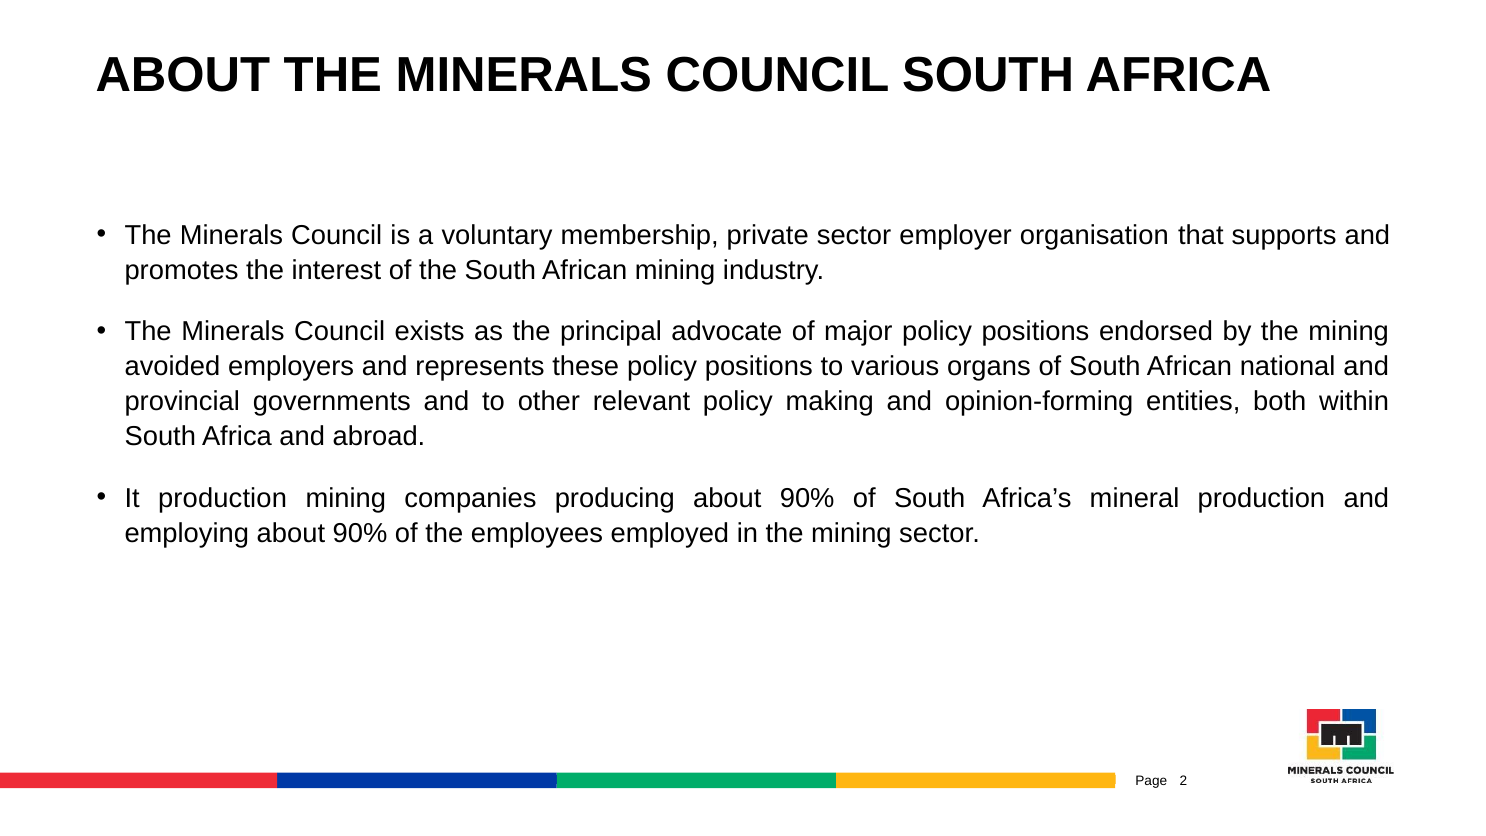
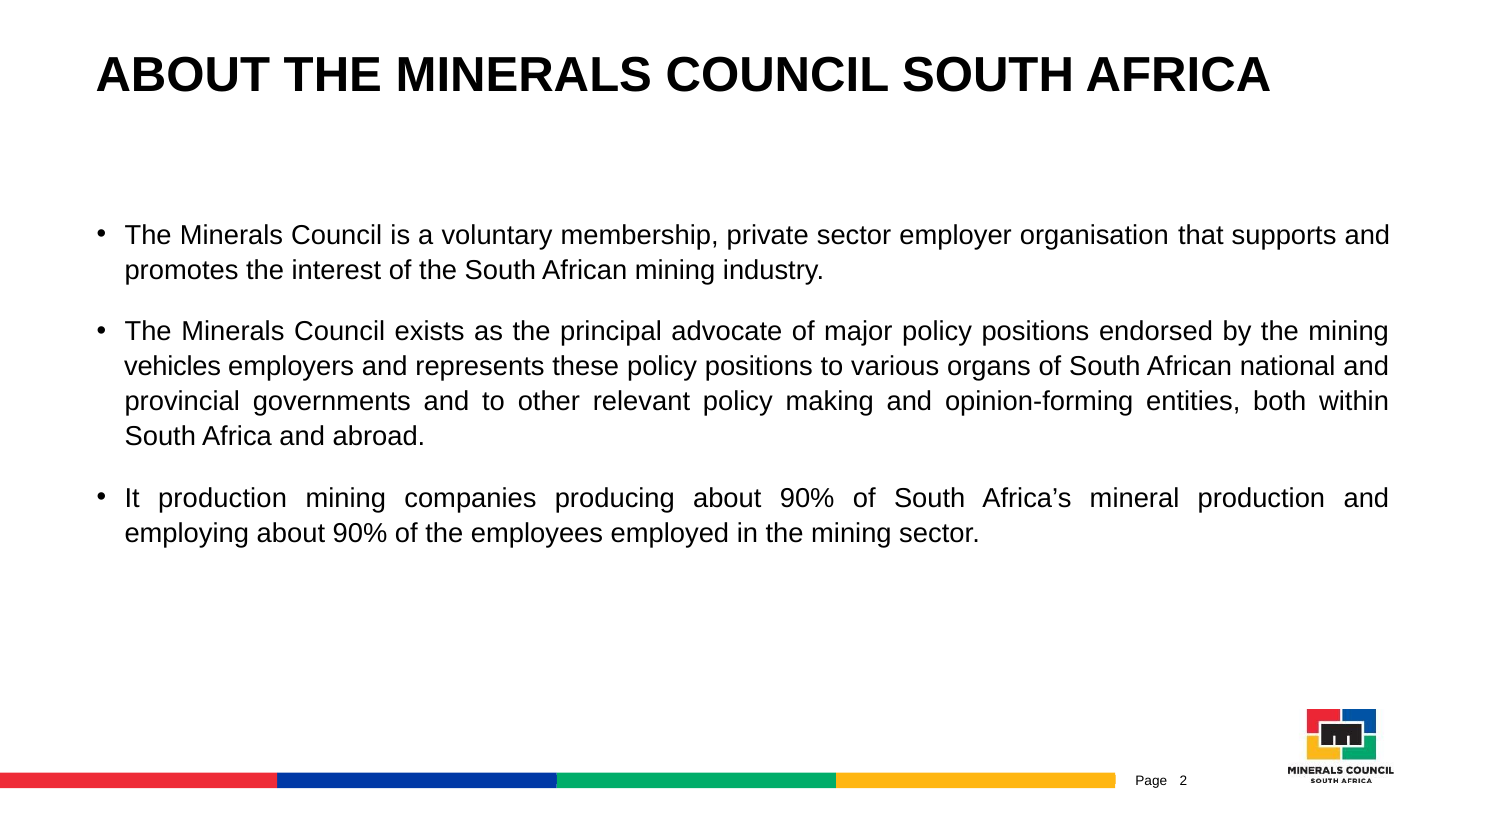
avoided: avoided -> vehicles
